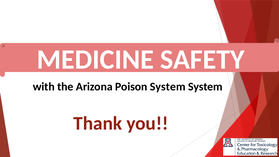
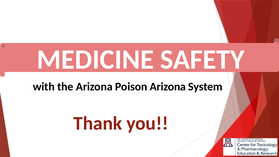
Poison System: System -> Arizona
